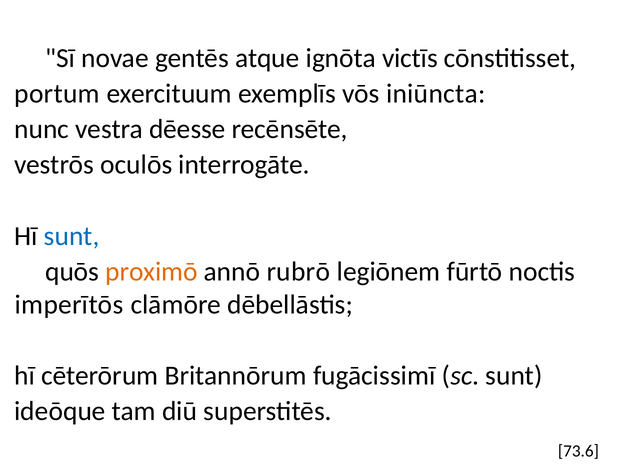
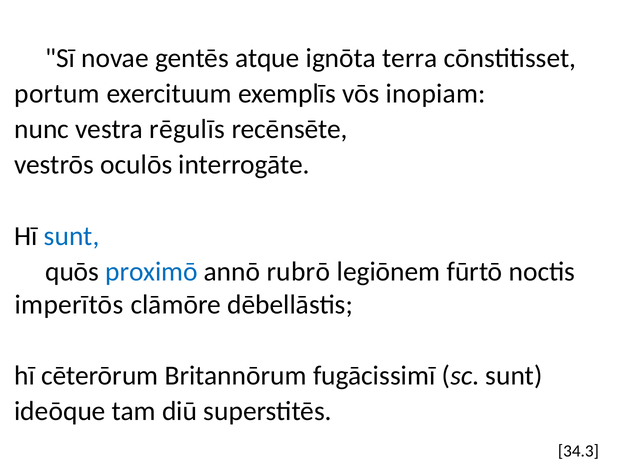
victīs: victīs -> terra
iniūncta: iniūncta -> inopiam
dēesse: dēesse -> rēgulīs
proximō colour: orange -> blue
73.6: 73.6 -> 34.3
